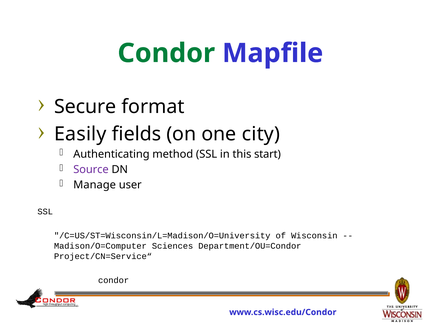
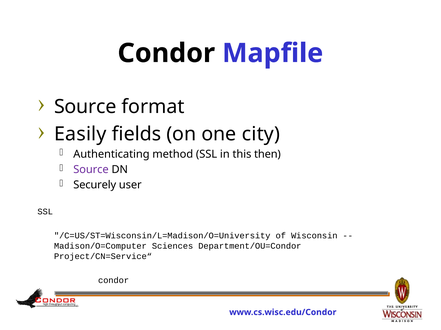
Condor at (166, 53) colour: green -> black
Secure at (85, 107): Secure -> Source
start: start -> then
Manage: Manage -> Securely
